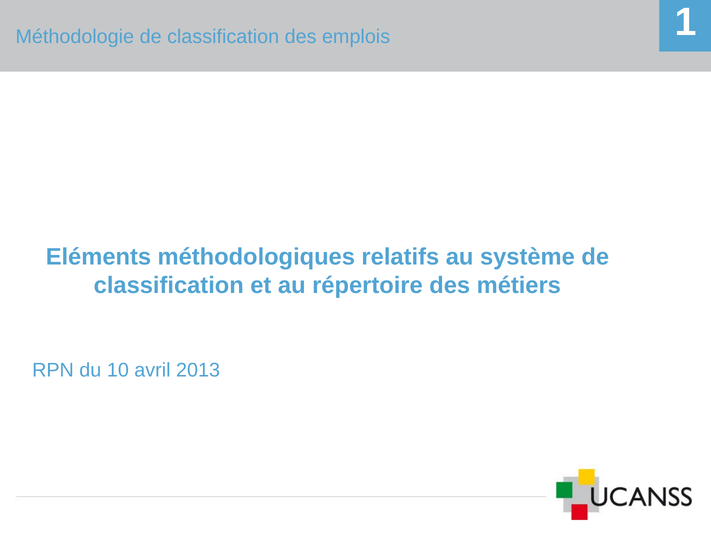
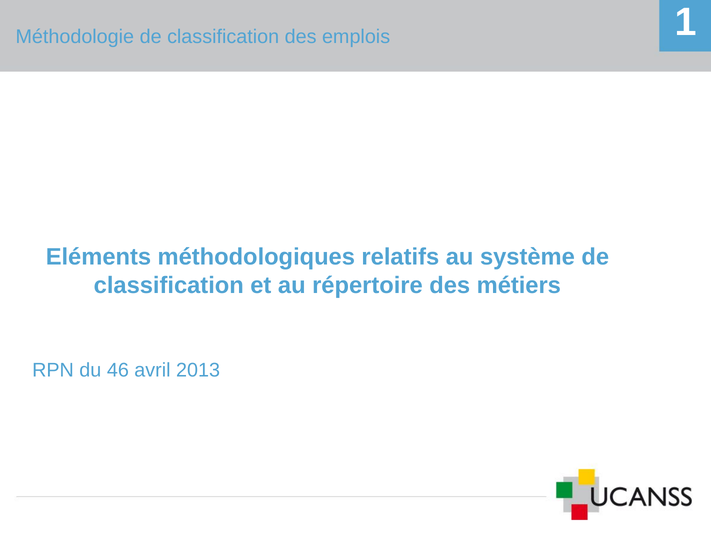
10: 10 -> 46
